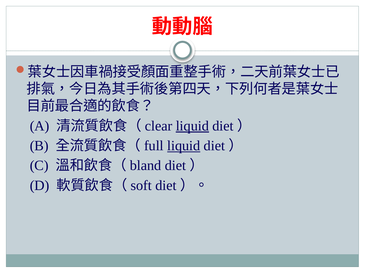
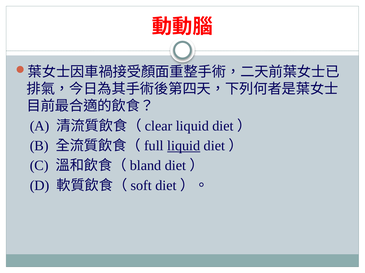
liquid at (192, 126) underline: present -> none
